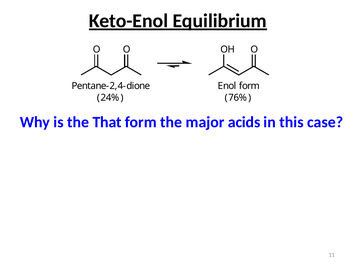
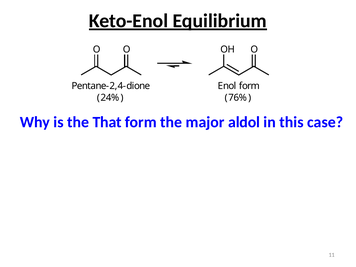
acids: acids -> aldol
